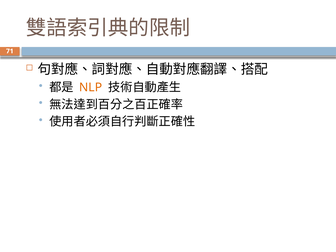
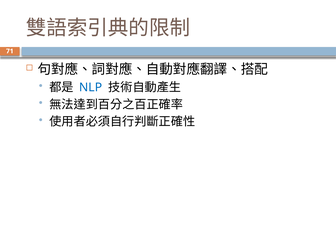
NLP colour: orange -> blue
